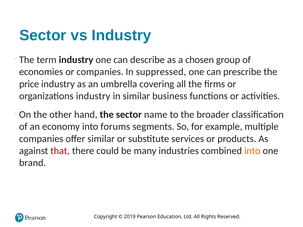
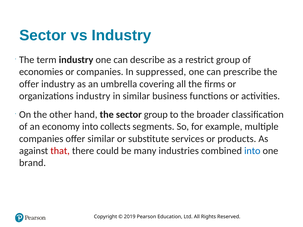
chosen: chosen -> restrict
price at (29, 84): price -> offer
sector name: name -> group
forums: forums -> collects
into at (252, 151) colour: orange -> blue
